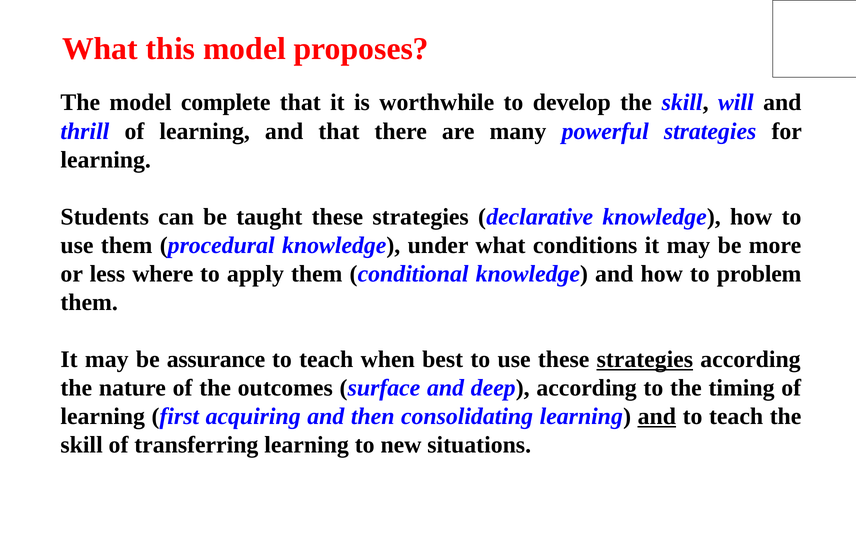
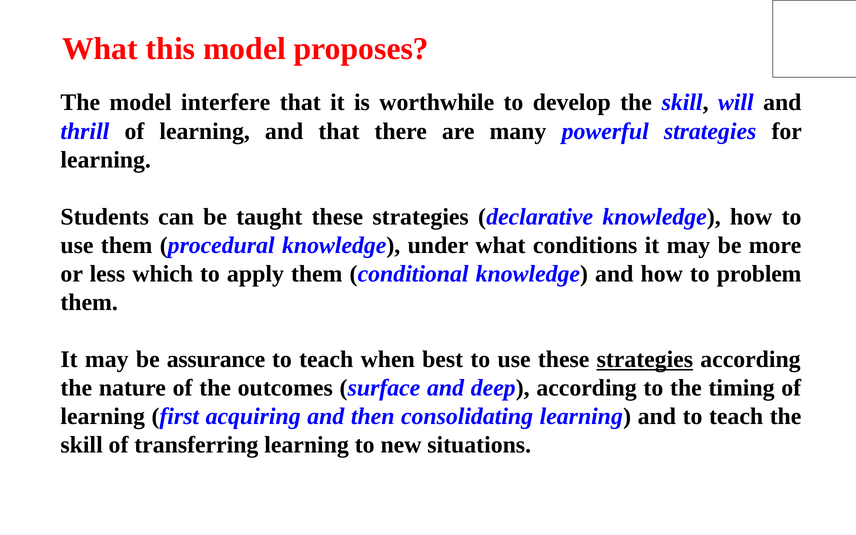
complete: complete -> interfere
where: where -> which
and at (657, 416) underline: present -> none
